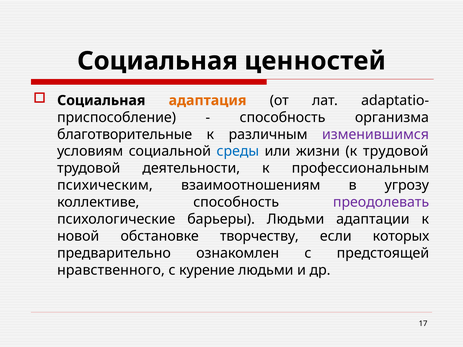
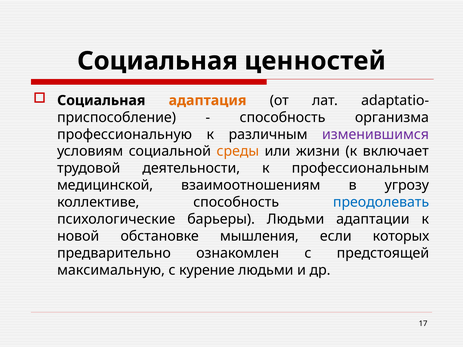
благотворительные: благотворительные -> профессиональную
среды colour: blue -> orange
к трудовой: трудовой -> включает
психическим: психическим -> медицинской
преодолевать colour: purple -> blue
творчеству: творчеству -> мышления
нравственного: нравственного -> максимальную
